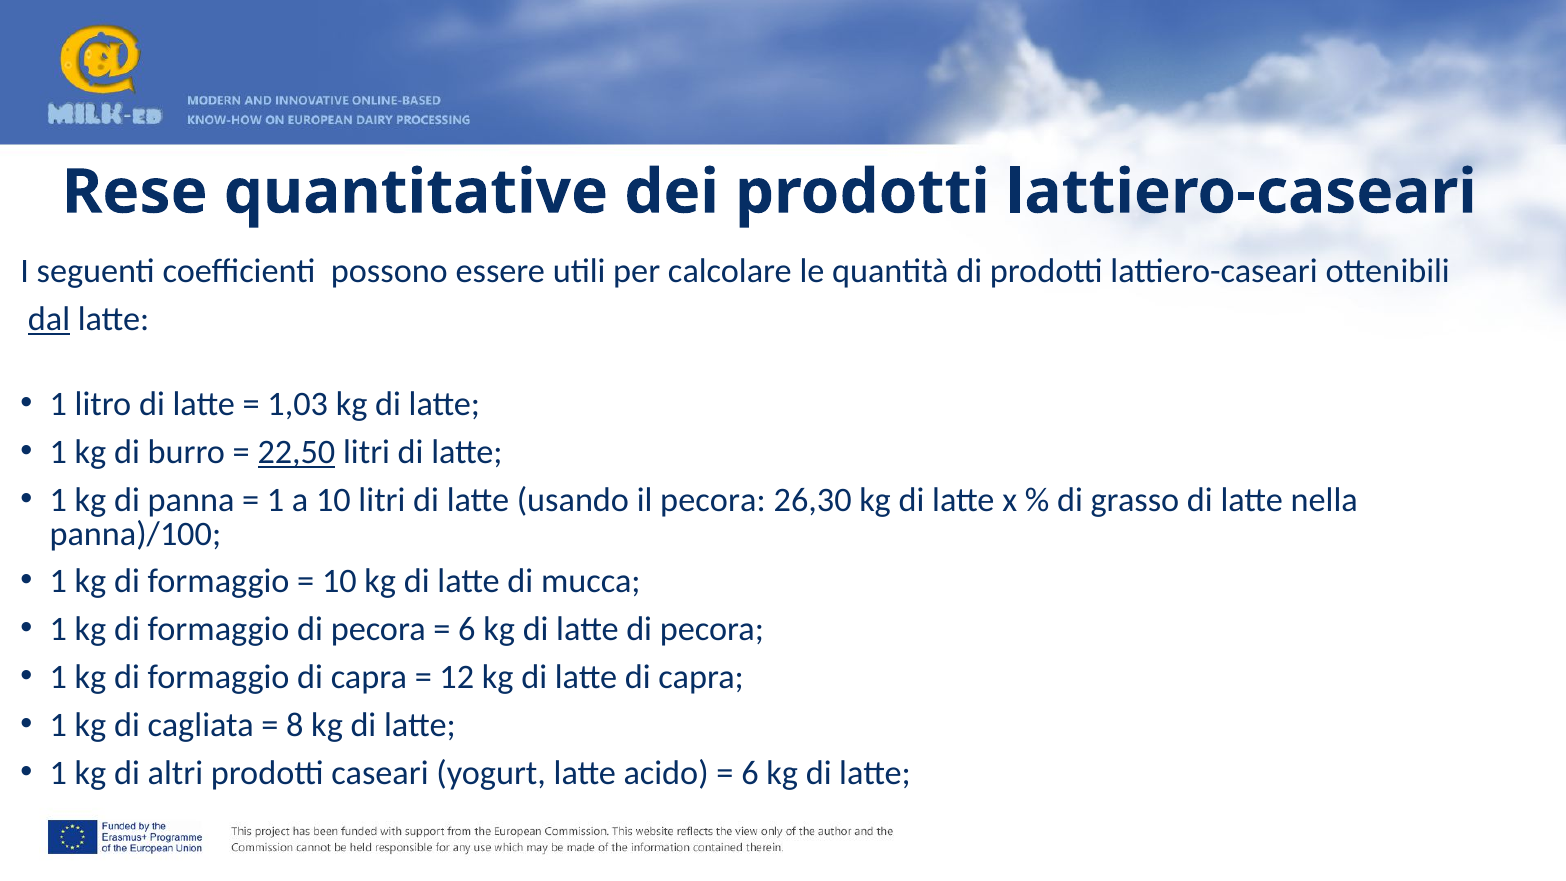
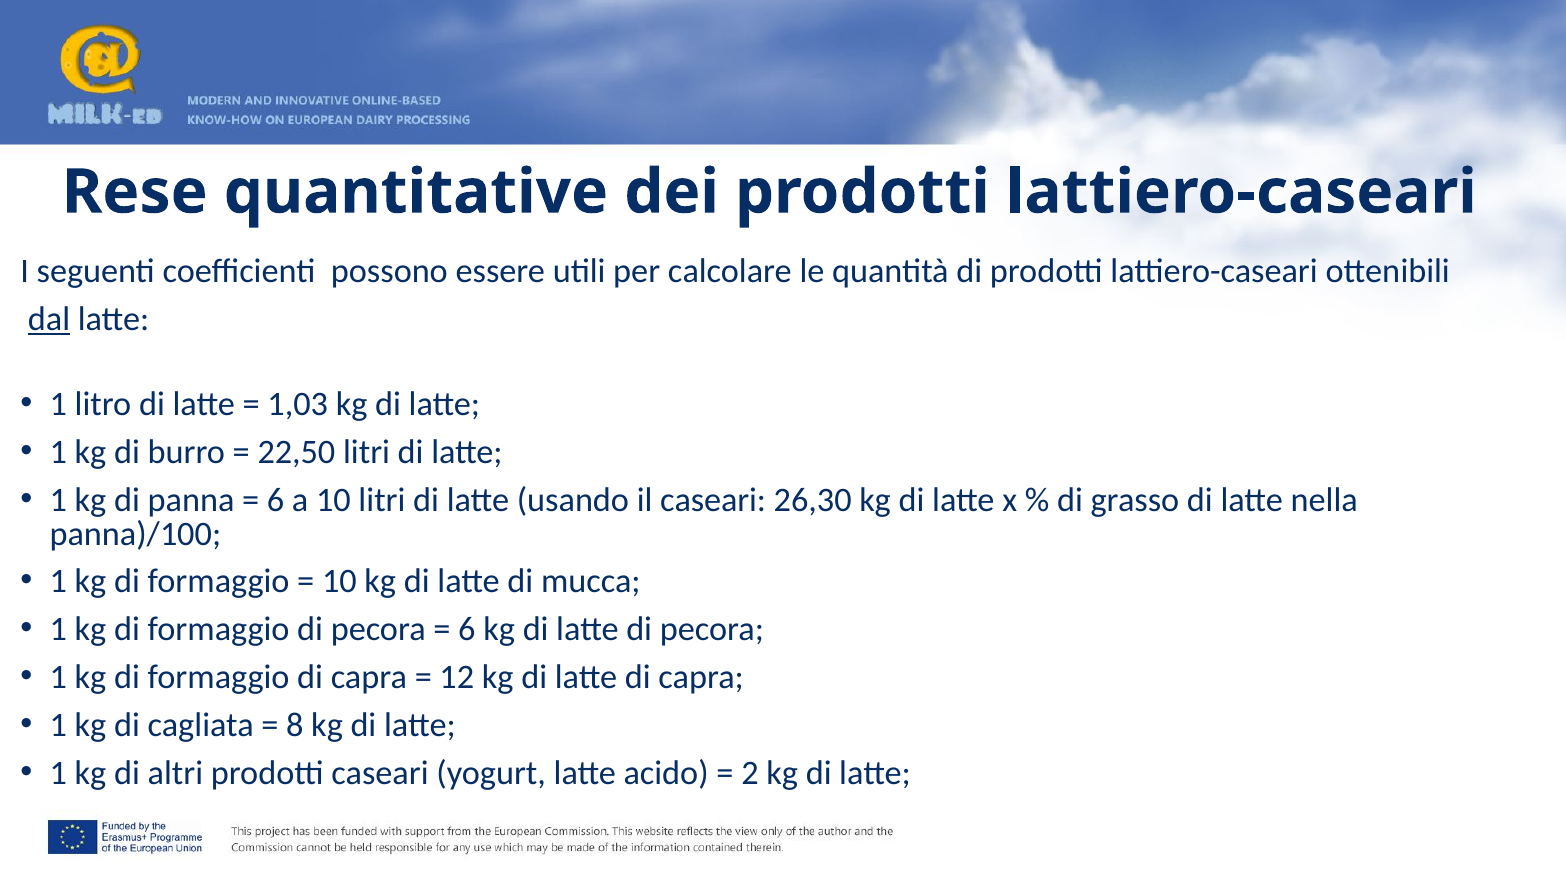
22,50 underline: present -> none
1 at (276, 500): 1 -> 6
il pecora: pecora -> caseari
6 at (750, 773): 6 -> 2
